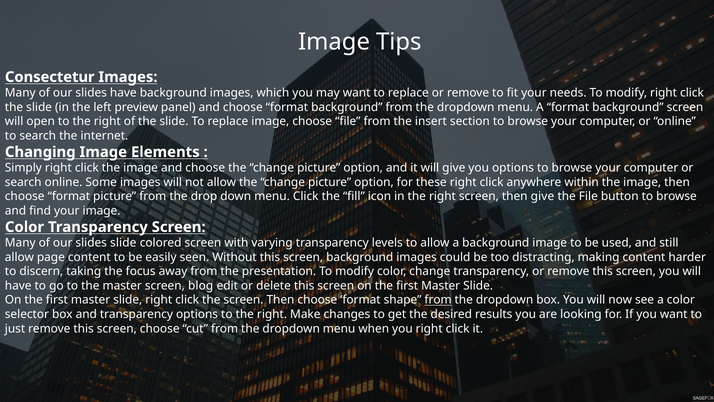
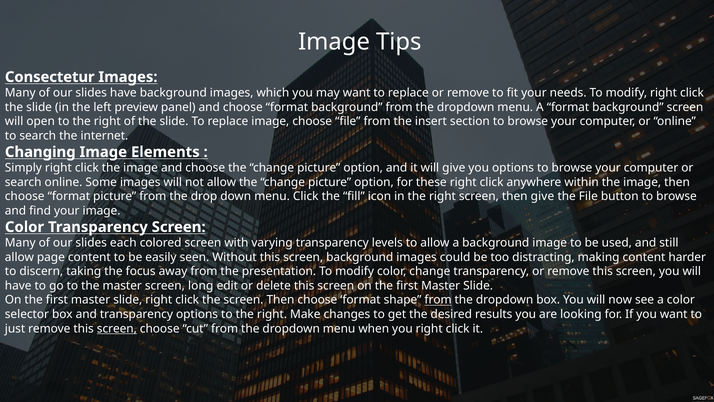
slides slide: slide -> each
blog: blog -> long
screen at (117, 328) underline: none -> present
